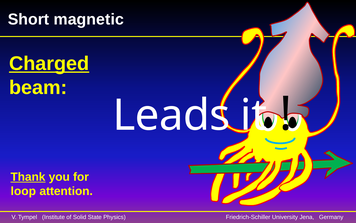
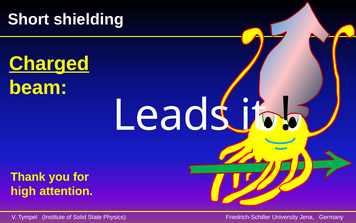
magnetic: magnetic -> shielding
Thank underline: present -> none
loop: loop -> high
